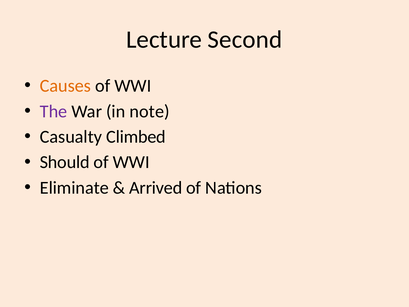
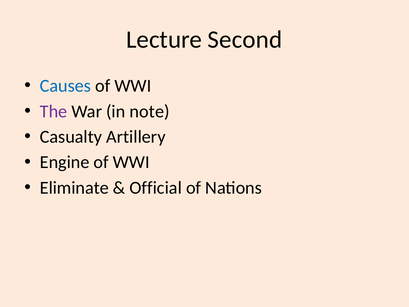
Causes colour: orange -> blue
Climbed: Climbed -> Artillery
Should: Should -> Engine
Arrived: Arrived -> Official
